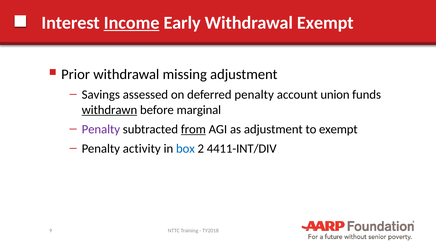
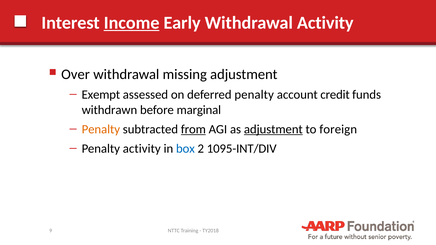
Withdrawal Exempt: Exempt -> Activity
Prior: Prior -> Over
Savings: Savings -> Exempt
union: union -> credit
withdrawn underline: present -> none
Penalty at (101, 129) colour: purple -> orange
adjustment at (273, 129) underline: none -> present
to exempt: exempt -> foreign
4411-INT/DIV: 4411-INT/DIV -> 1095-INT/DIV
